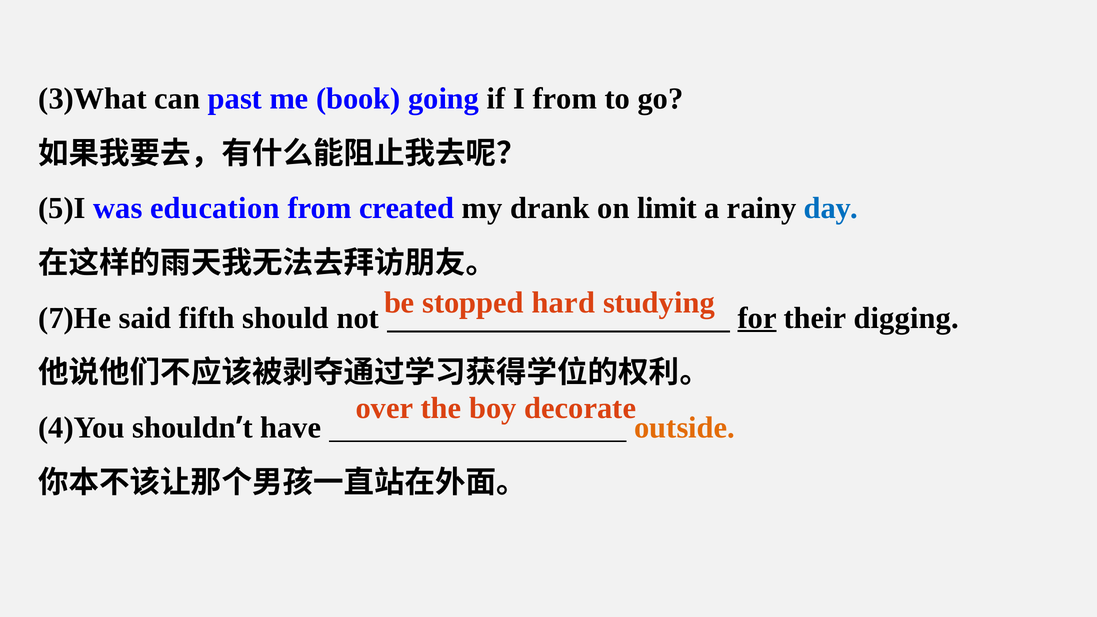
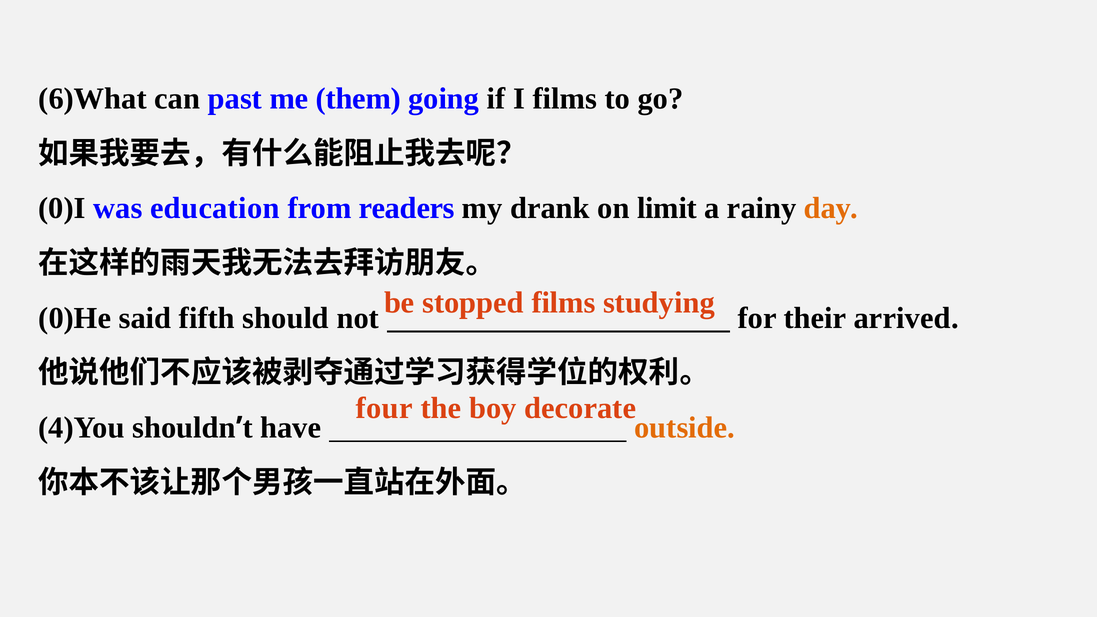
3)What: 3)What -> 6)What
book: book -> them
I from: from -> films
5)I: 5)I -> 0)I
created: created -> readers
day colour: blue -> orange
stopped hard: hard -> films
7)He: 7)He -> 0)He
for underline: present -> none
digging: digging -> arrived
over: over -> four
